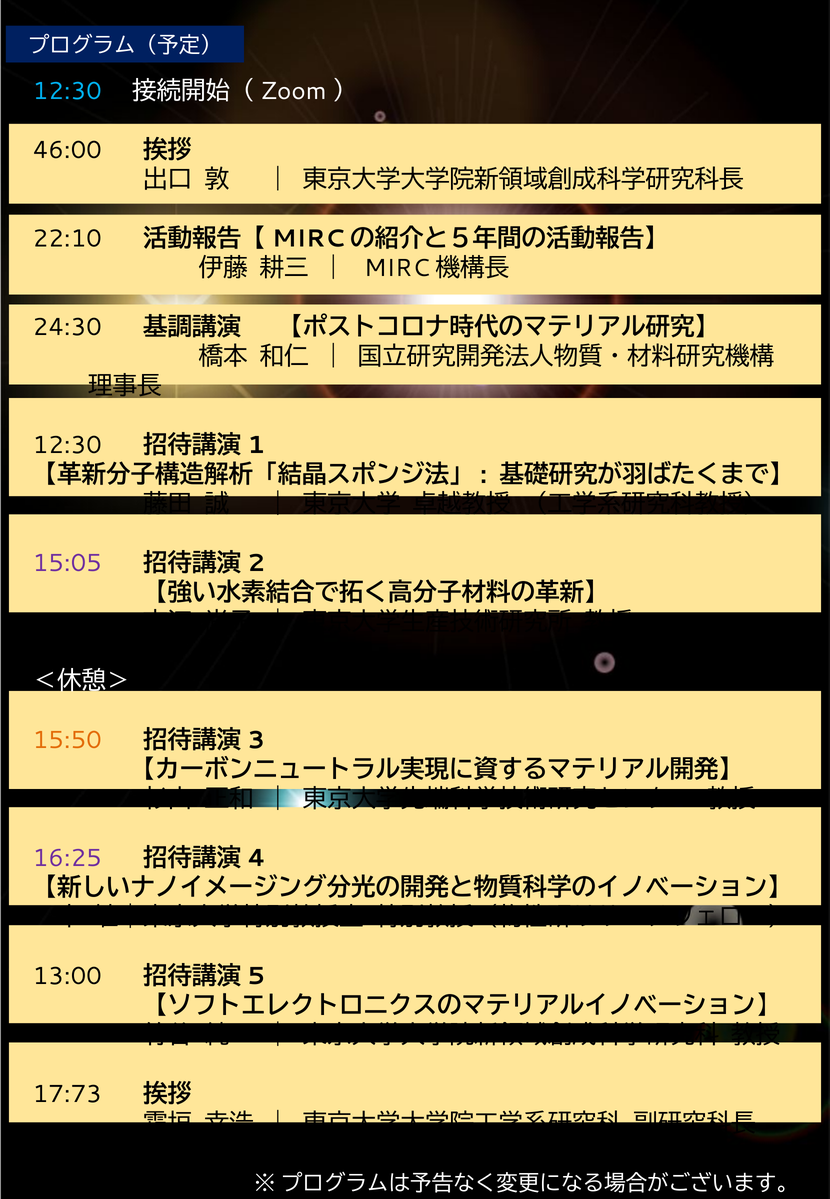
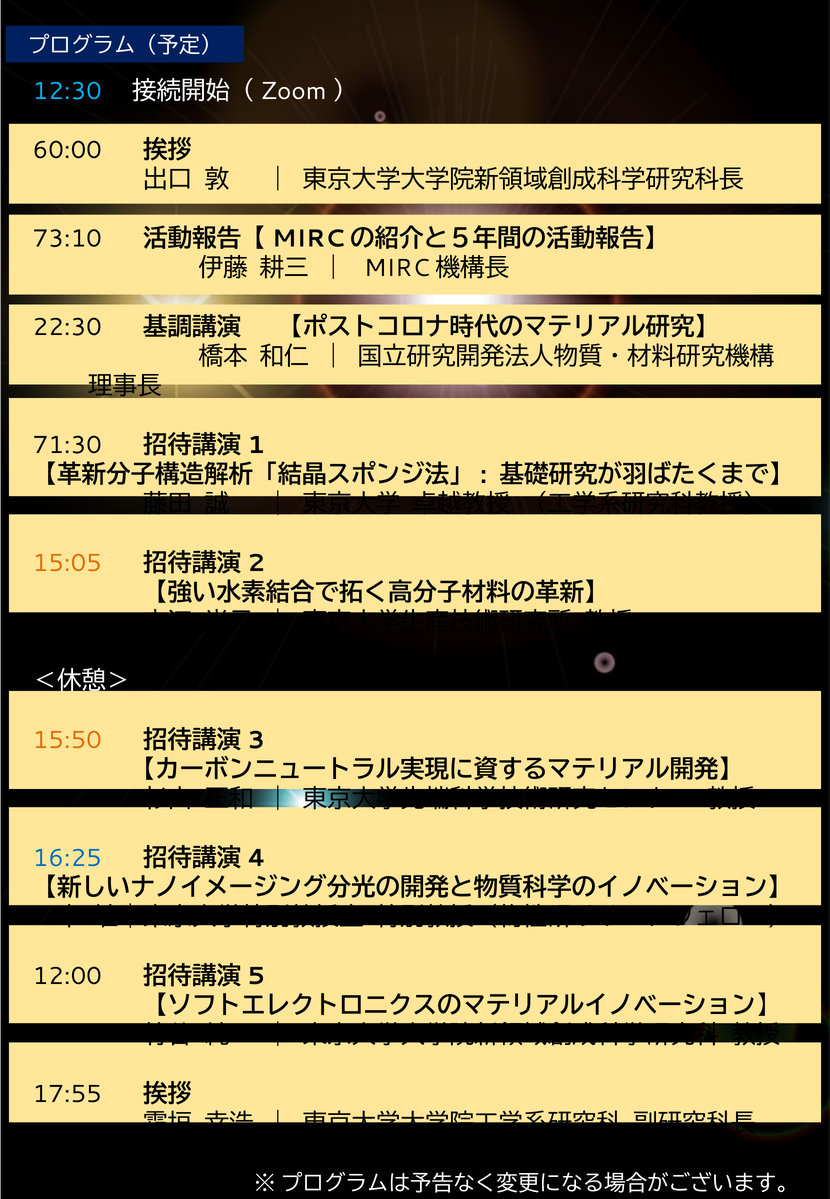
46:00: 46:00 -> 60:00
22:10: 22:10 -> 73:10
24:30: 24:30 -> 22:30
12:30 at (67, 445): 12:30 -> 71:30
15:05 colour: purple -> orange
16:25 colour: purple -> blue
13:00: 13:00 -> 12:00
17:73: 17:73 -> 17:55
